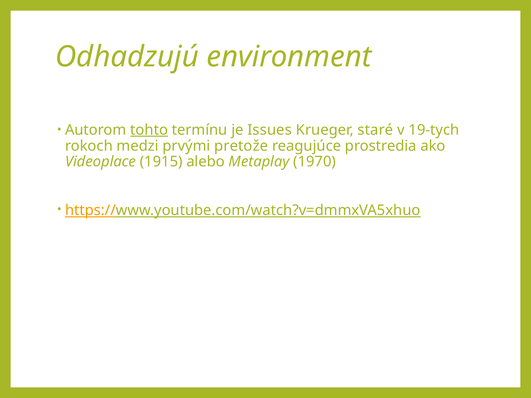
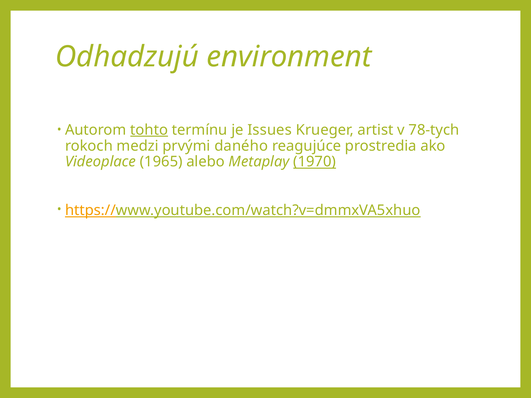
staré: staré -> artist
19-tych: 19-tych -> 78-tych
pretože: pretože -> daného
1915: 1915 -> 1965
1970 underline: none -> present
